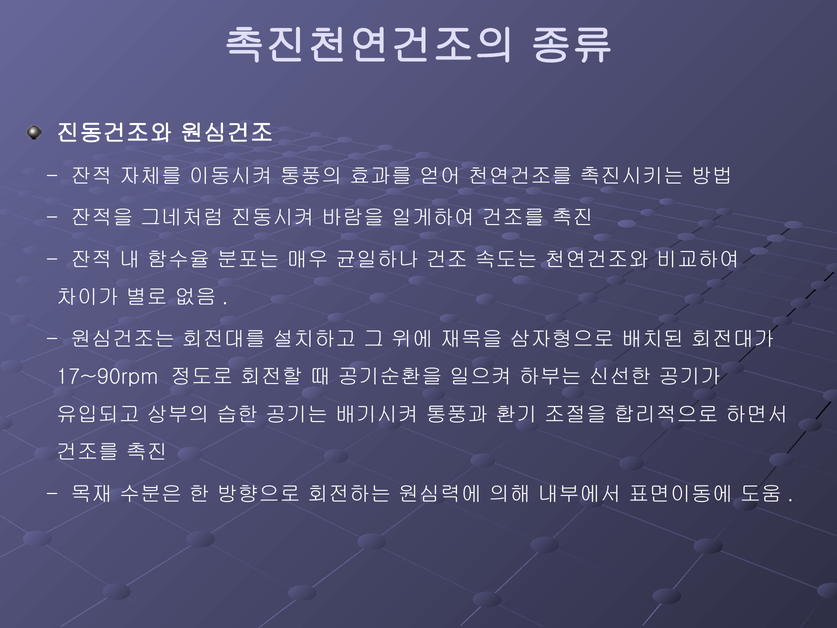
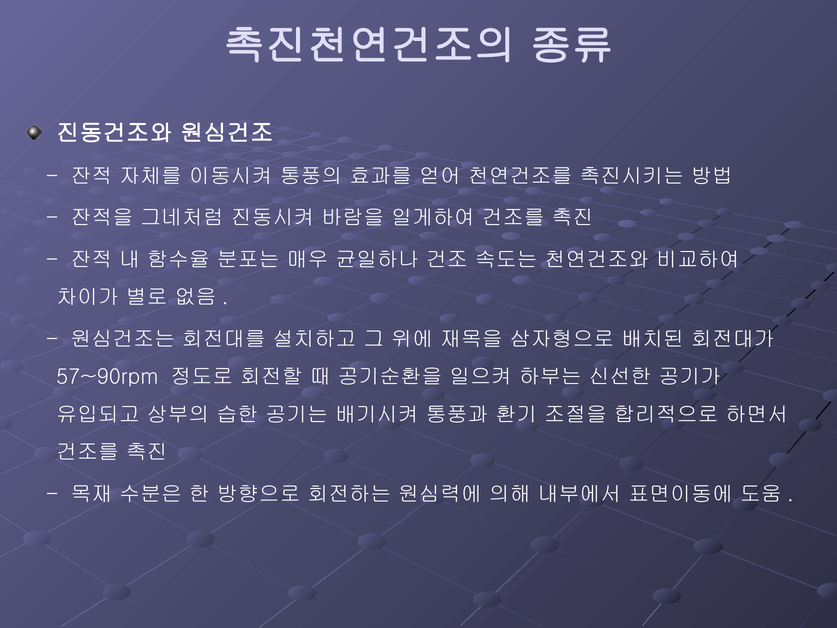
17~90rpm: 17~90rpm -> 57~90rpm
